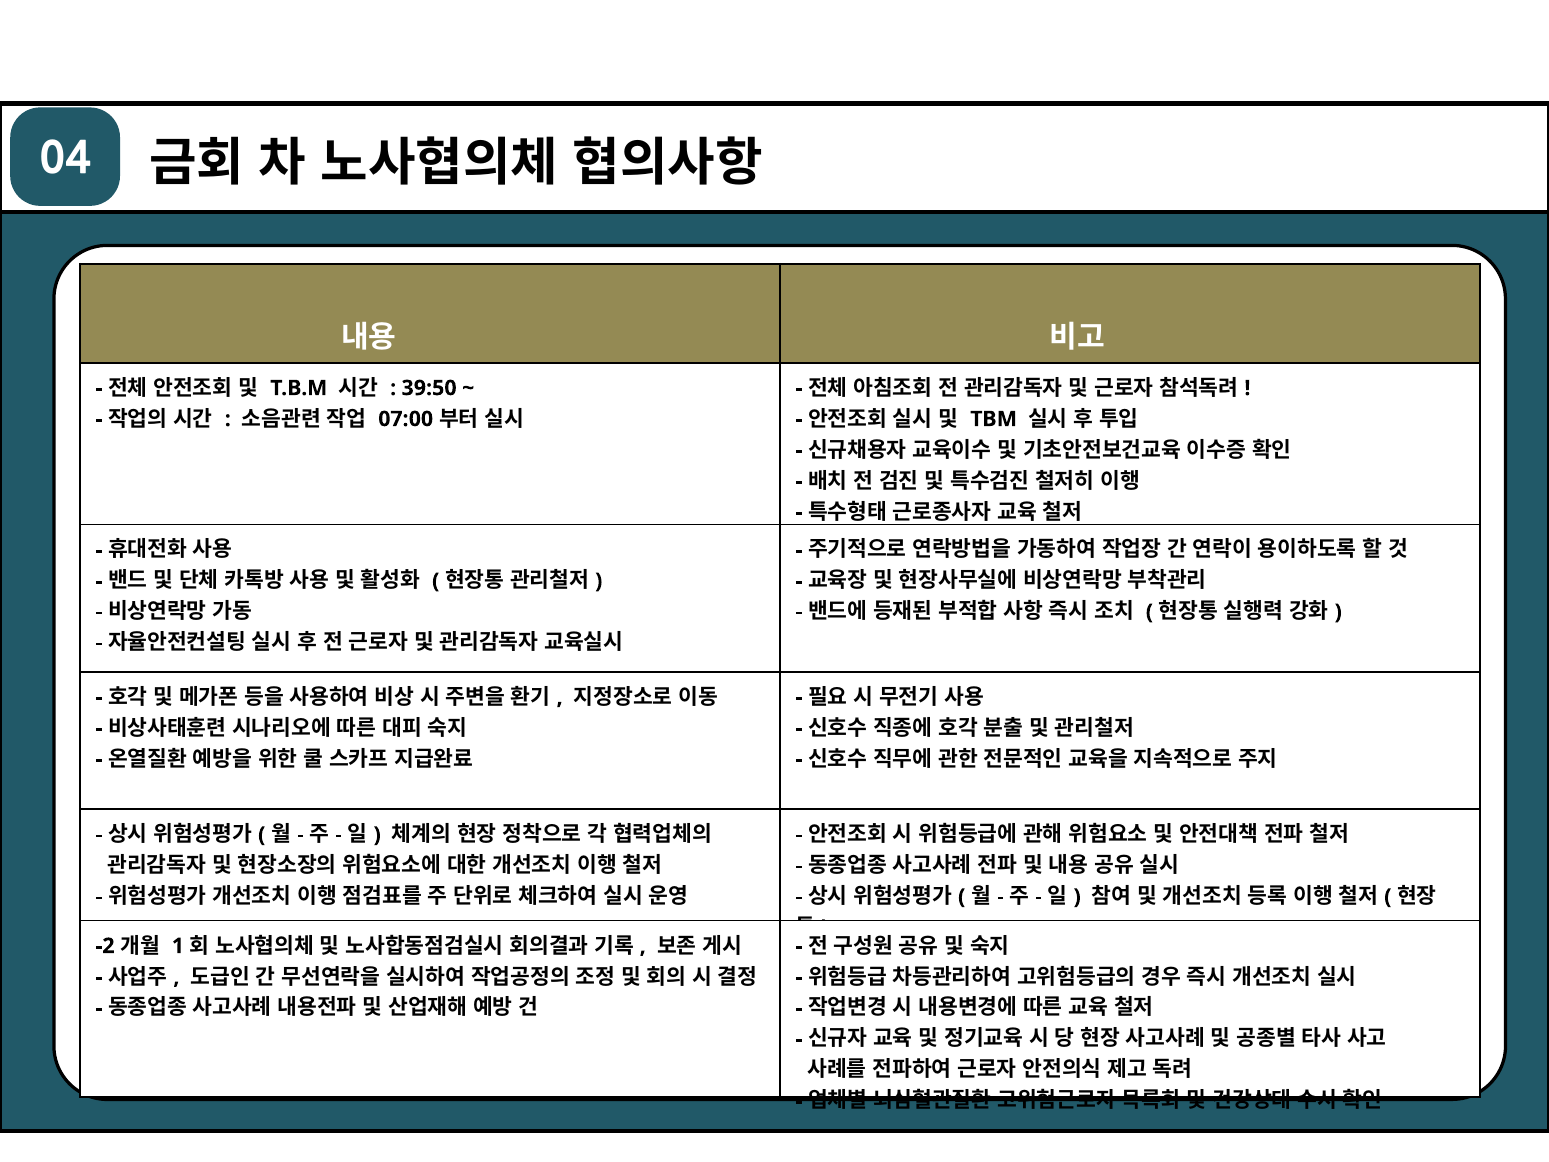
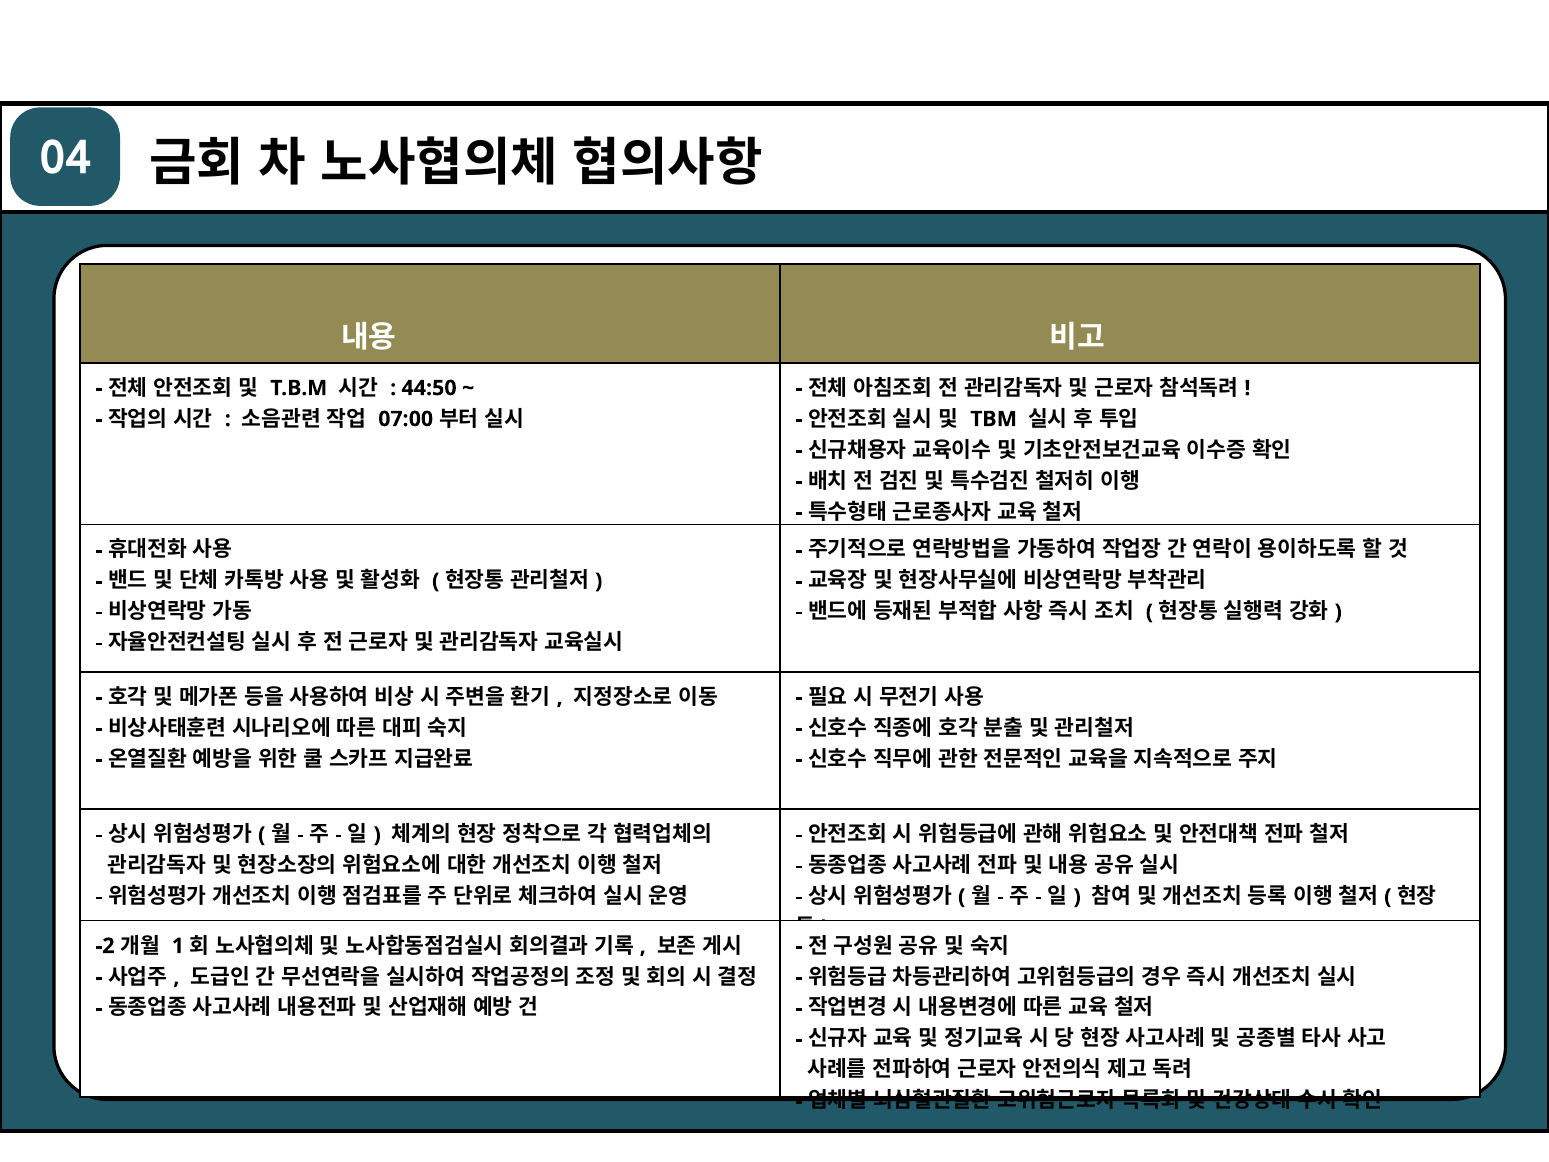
39:50: 39:50 -> 44:50
